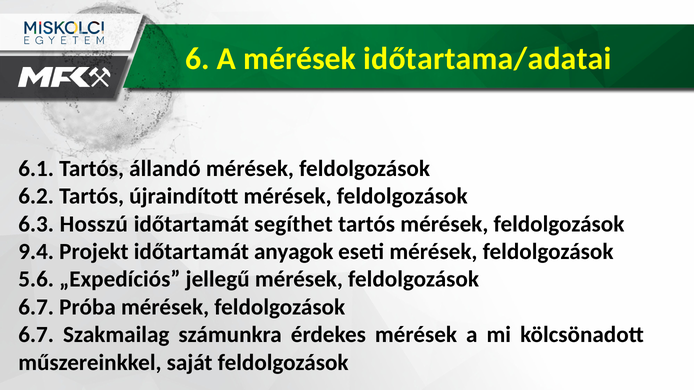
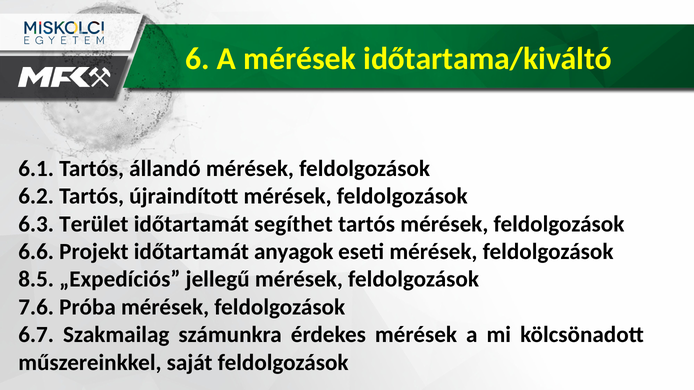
időtartama/adatai: időtartama/adatai -> időtartama/kiváltó
Hosszú: Hosszú -> Terület
9.4: 9.4 -> 6.6
5.6: 5.6 -> 8.5
6.7 at (36, 307): 6.7 -> 7.6
